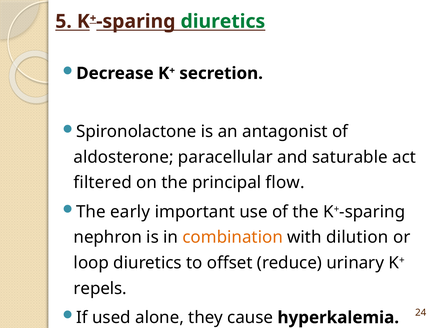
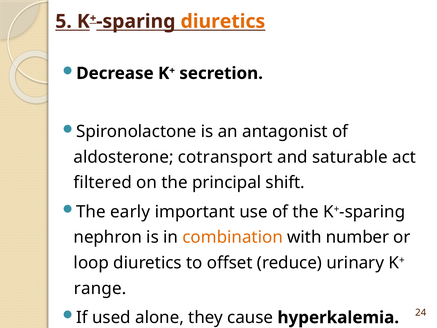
diuretics at (223, 21) colour: green -> orange
paracellular: paracellular -> cotransport
flow: flow -> shift
dilution: dilution -> number
repels: repels -> range
